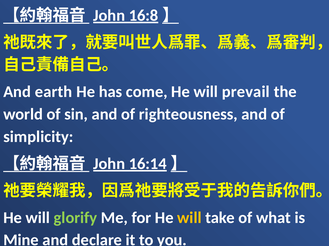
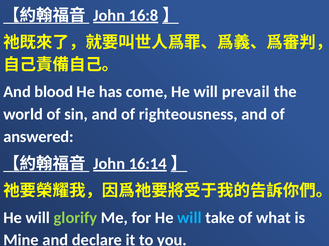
earth: earth -> blood
simplicity: simplicity -> answered
will at (189, 218) colour: yellow -> light blue
